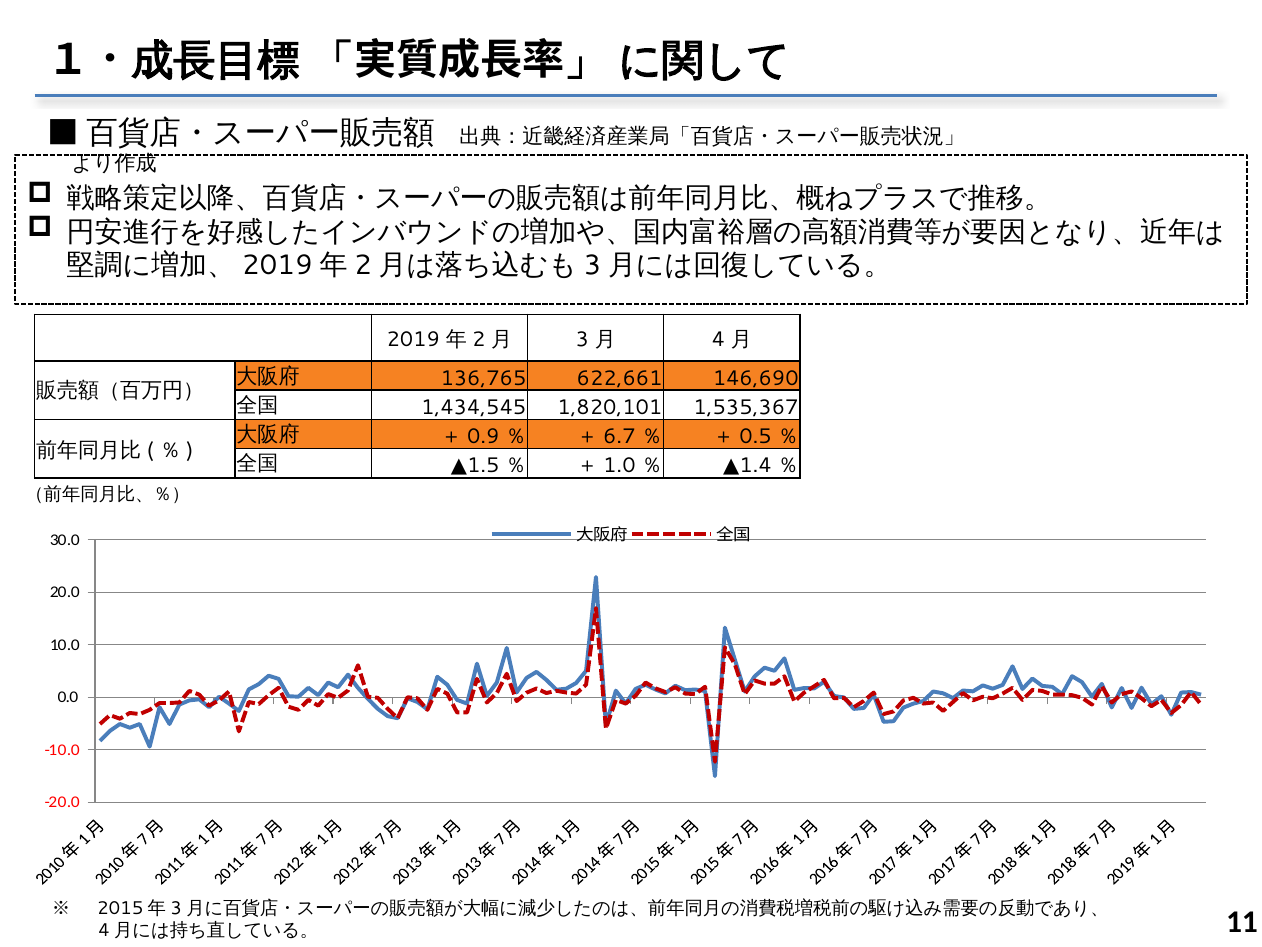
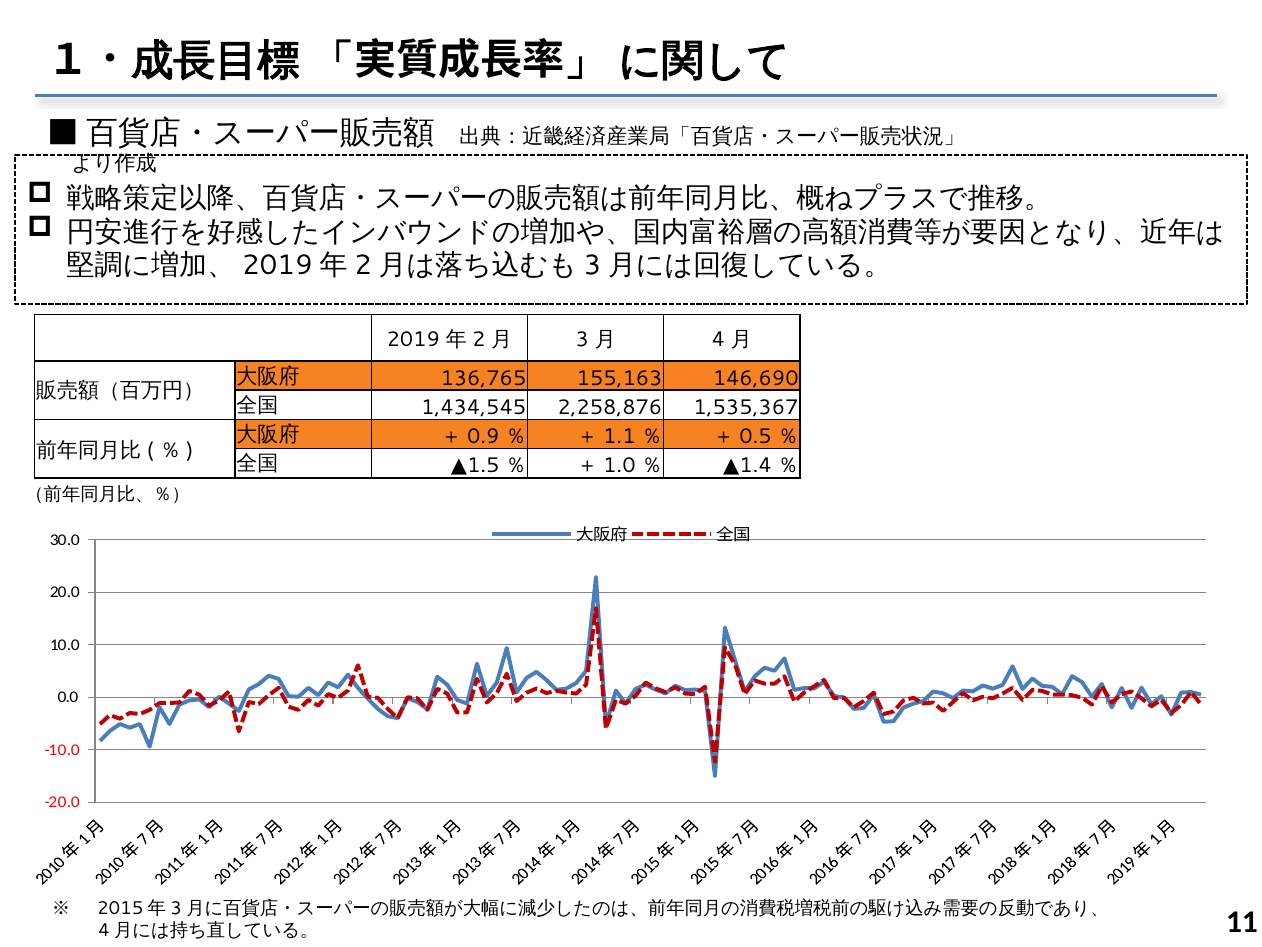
622,661: 622,661 -> 155,163
1,820,101: 1,820,101 -> 2,258,876
6.7: 6.7 -> 1.1
